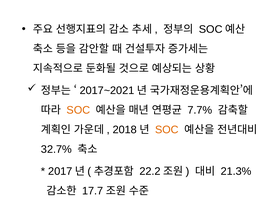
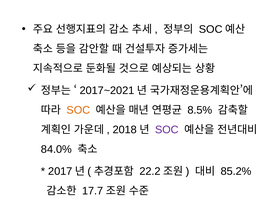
7.7%: 7.7% -> 8.5%
SOC at (167, 130) colour: orange -> purple
32.7%: 32.7% -> 84.0%
21.3%: 21.3% -> 85.2%
